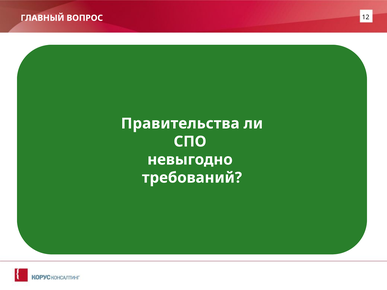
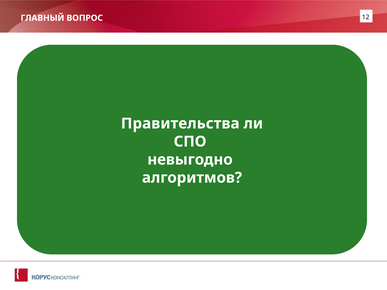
требований: требований -> алгоритмов
